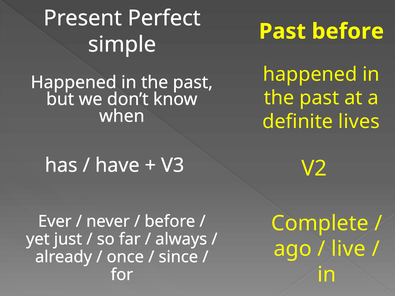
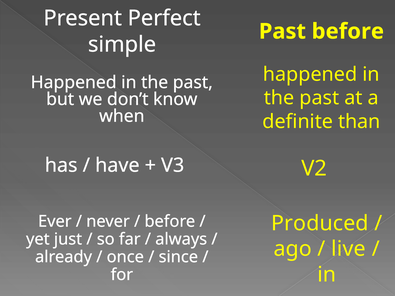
lives: lives -> than
Complete: Complete -> Produced
